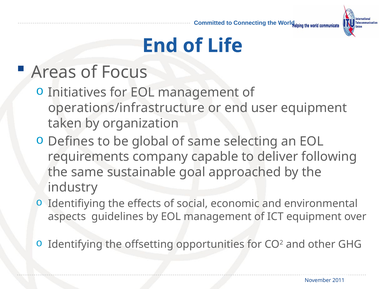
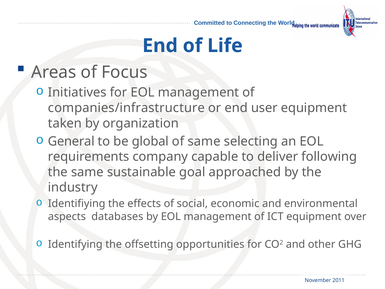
operations/infrastructure: operations/infrastructure -> companies/infrastructure
Defines: Defines -> General
guidelines: guidelines -> databases
